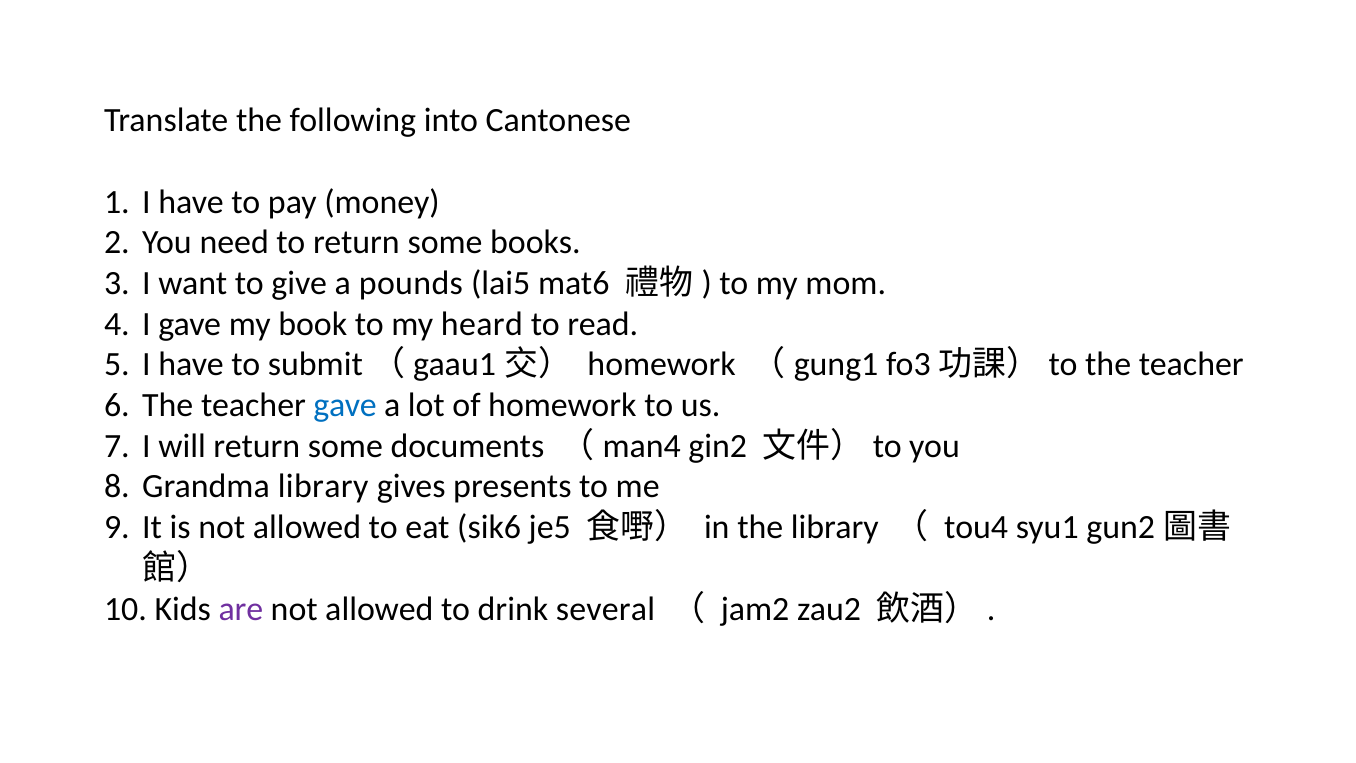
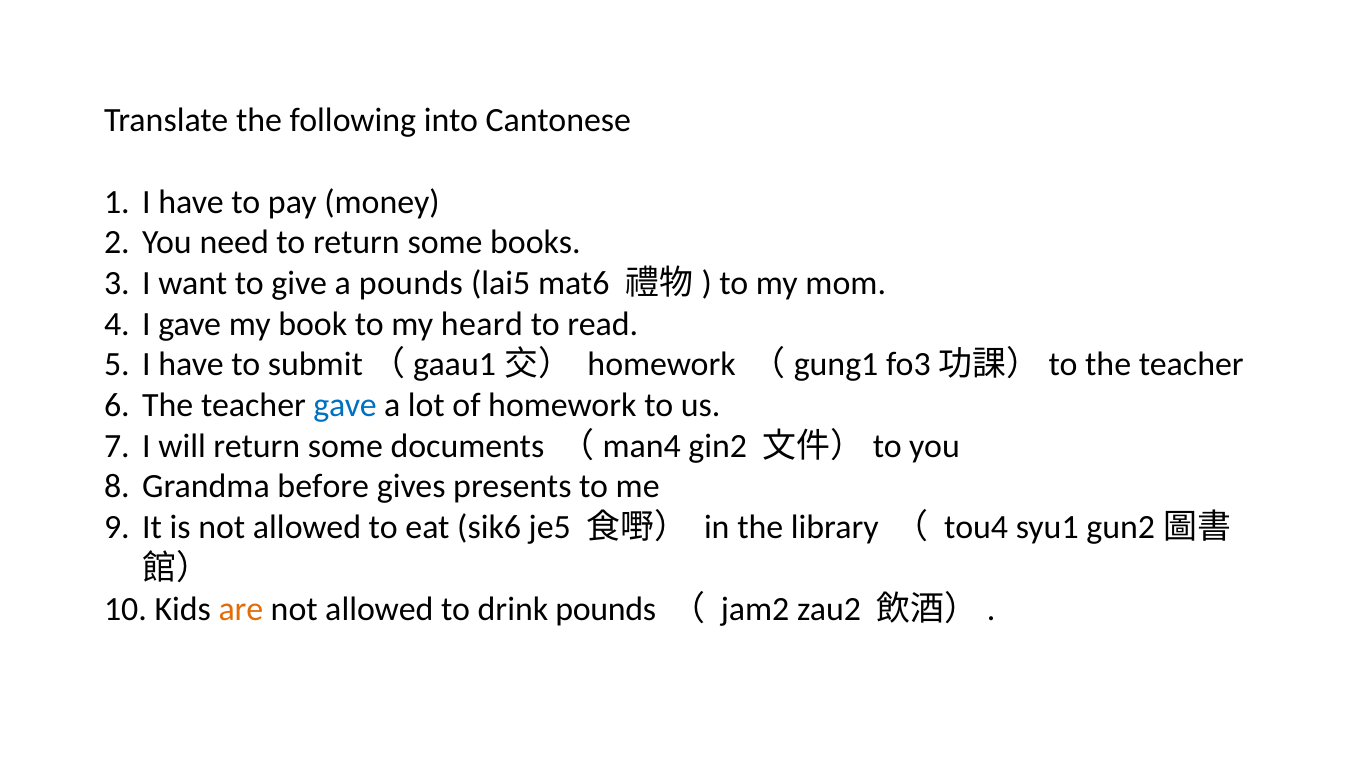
Grandma library: library -> before
are colour: purple -> orange
drink several: several -> pounds
